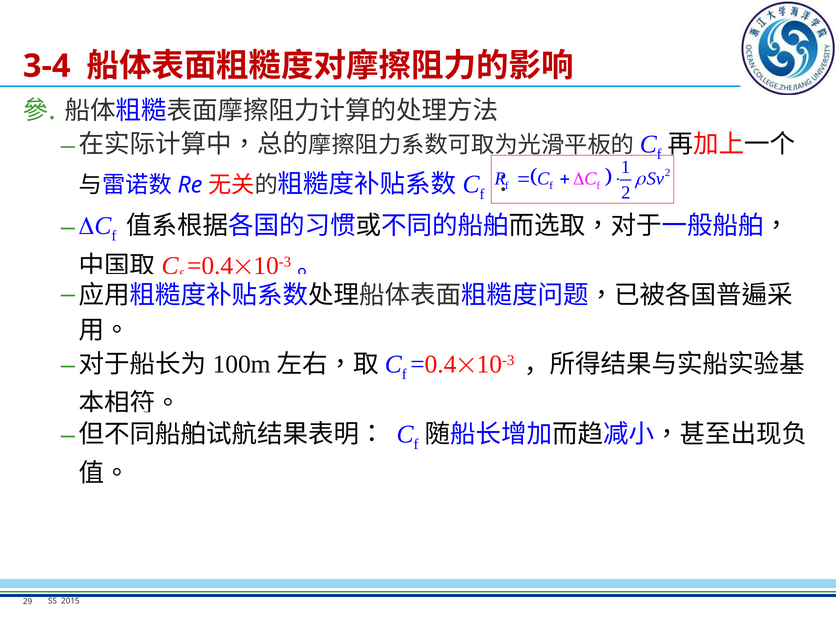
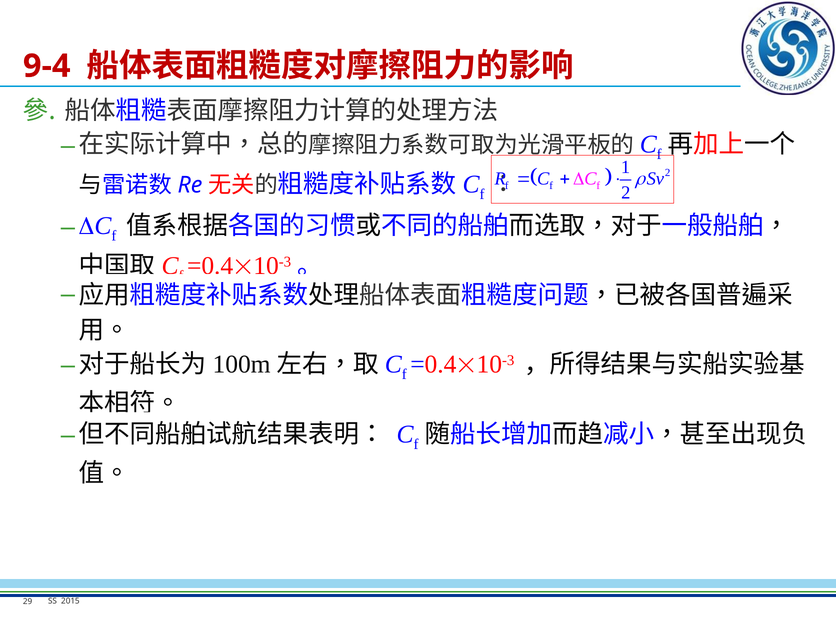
3-4: 3-4 -> 9-4
